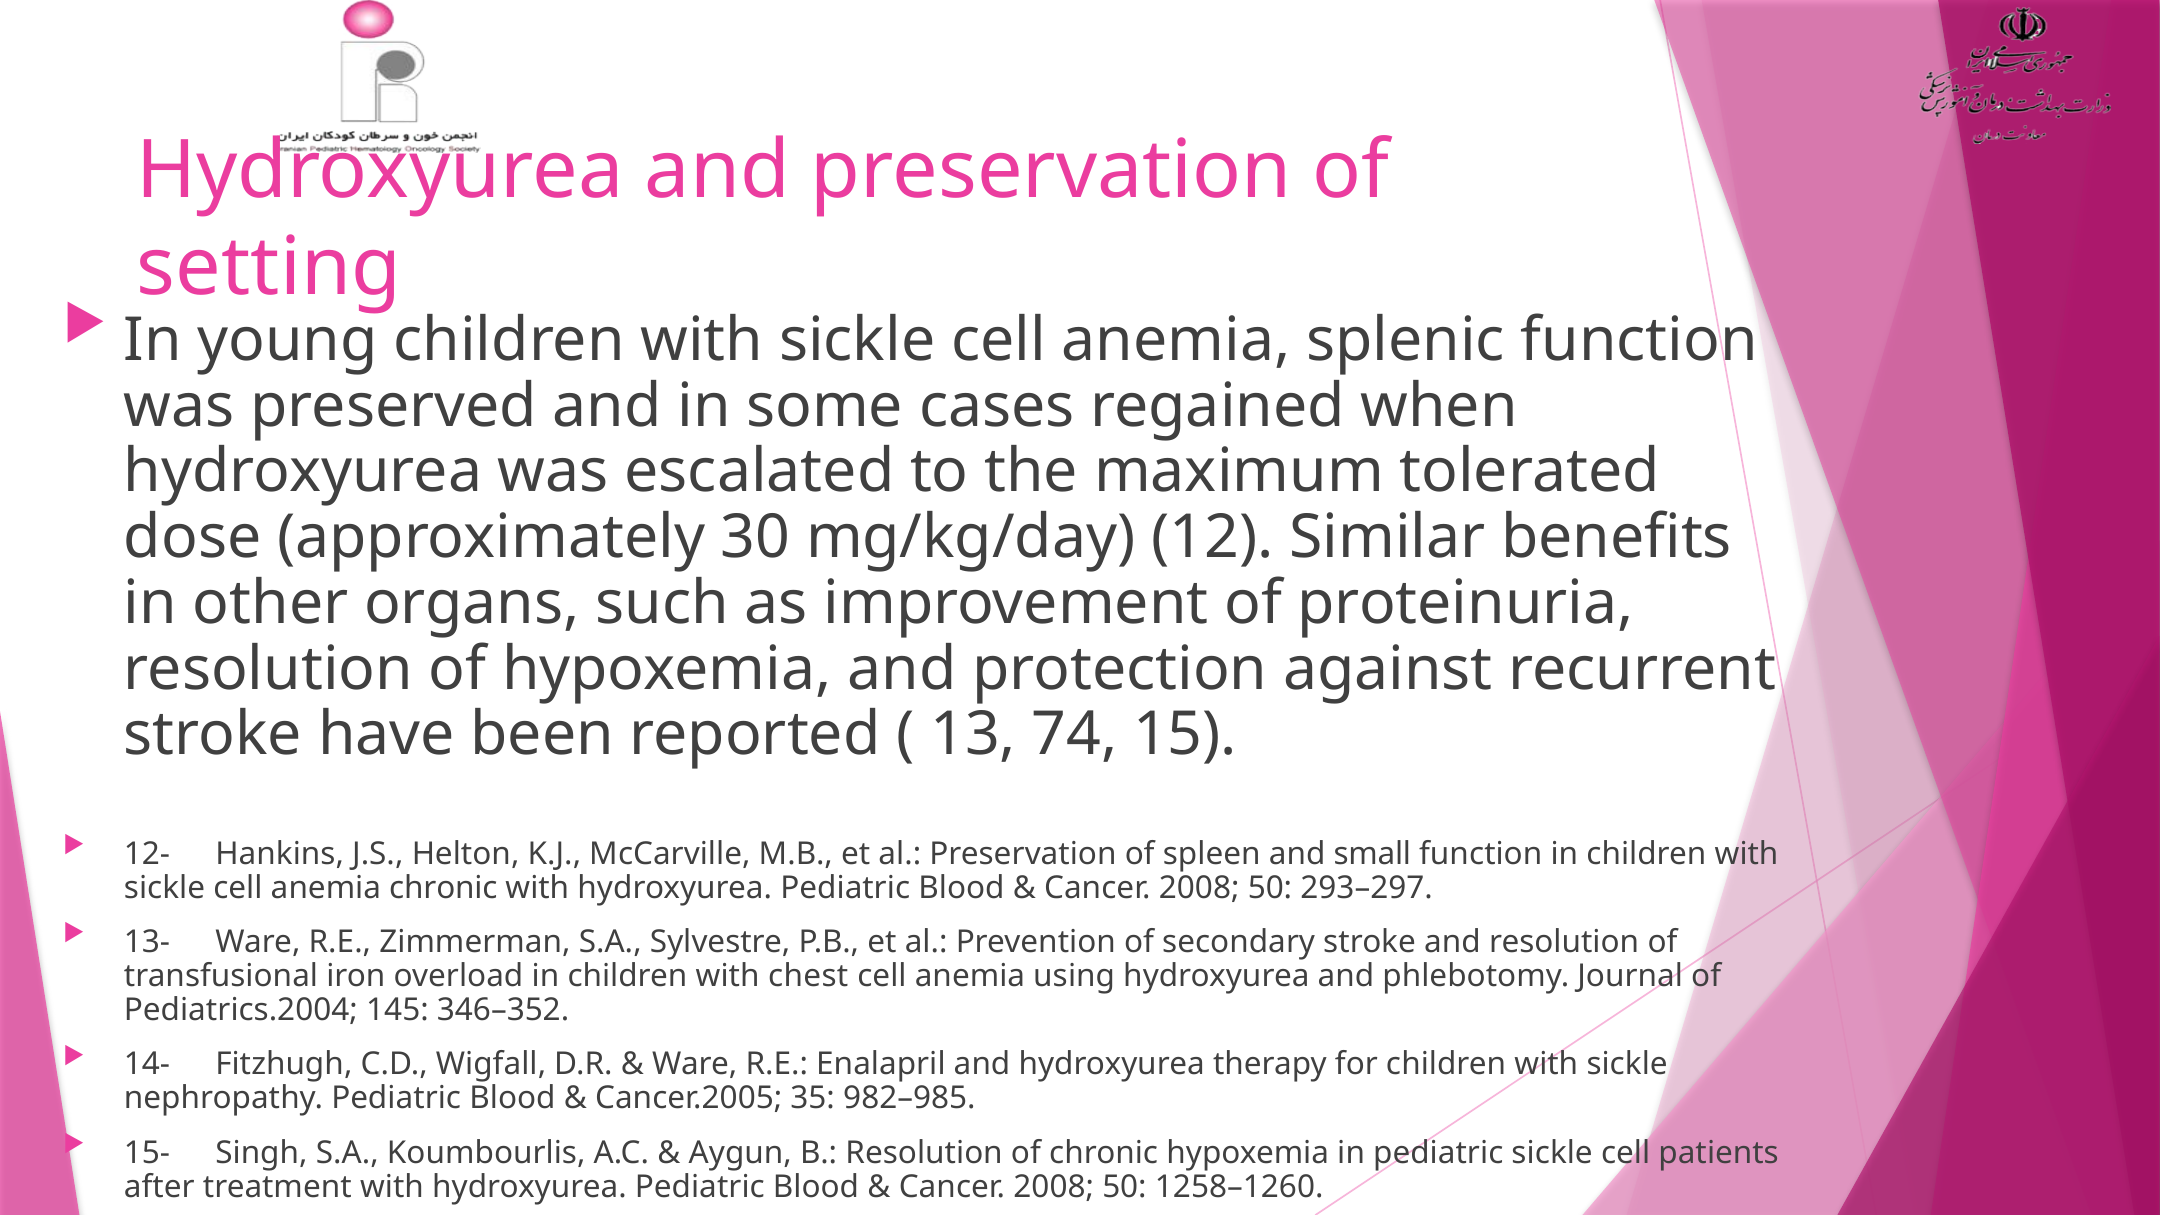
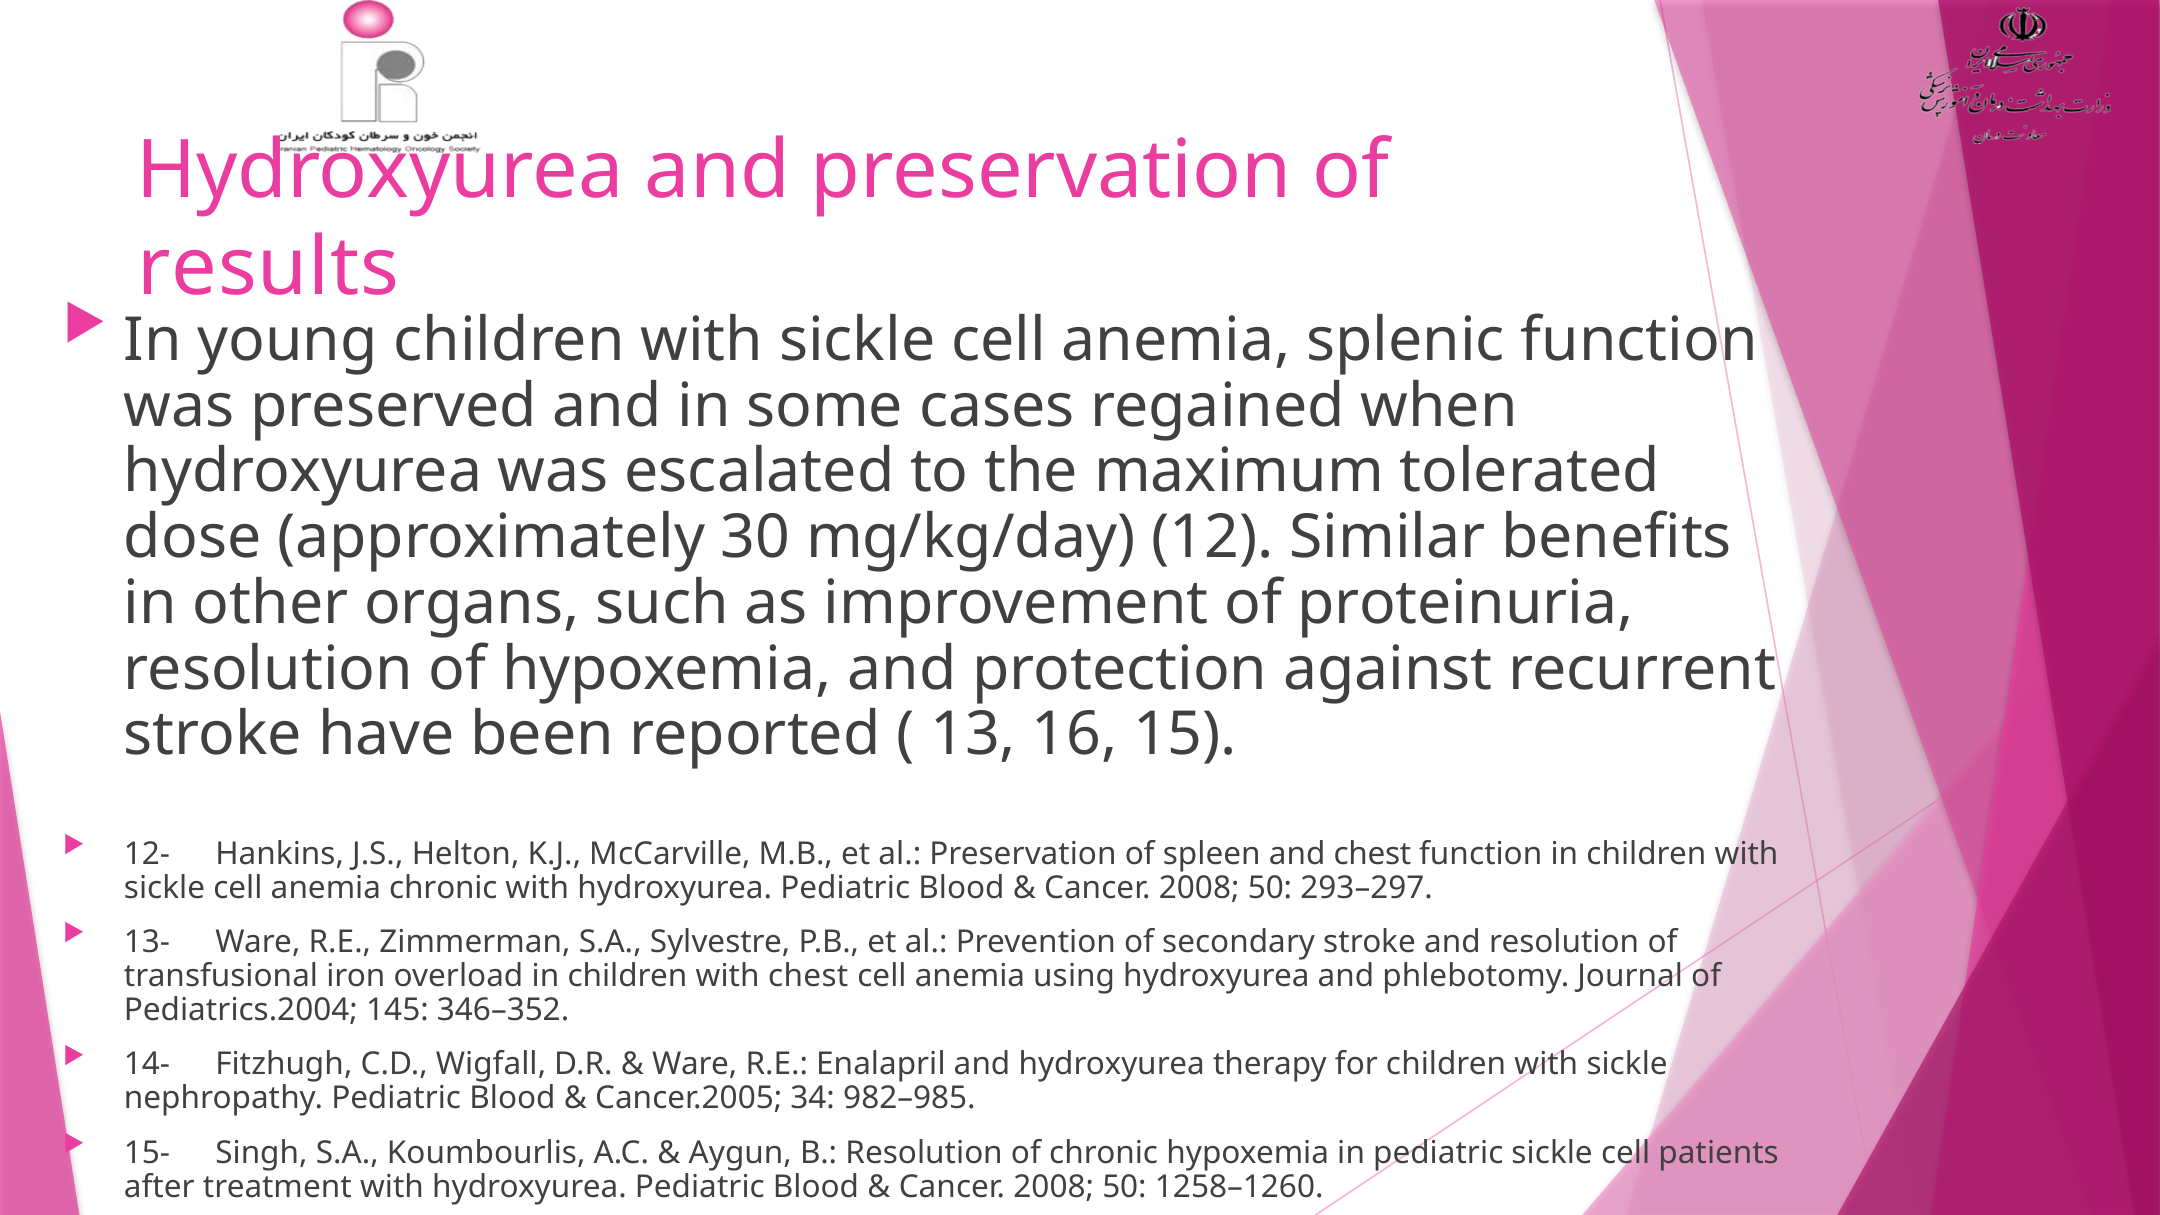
setting: setting -> results
74: 74 -> 16
and small: small -> chest
35: 35 -> 34
